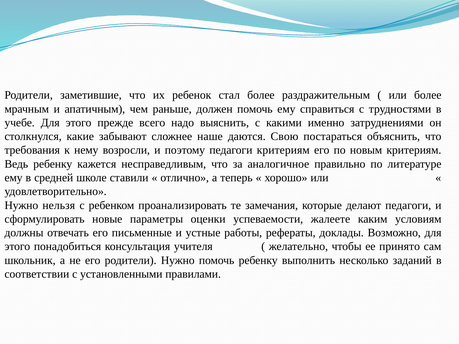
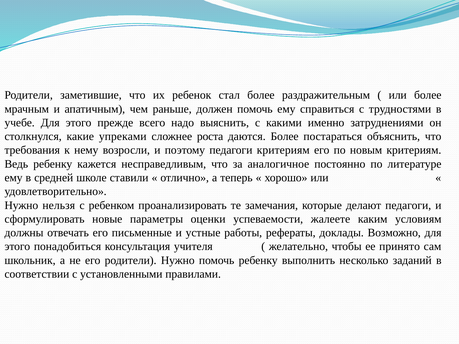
забывают: забывают -> упреками
наше: наше -> роста
даются Свою: Свою -> Более
правильно: правильно -> постоянно
